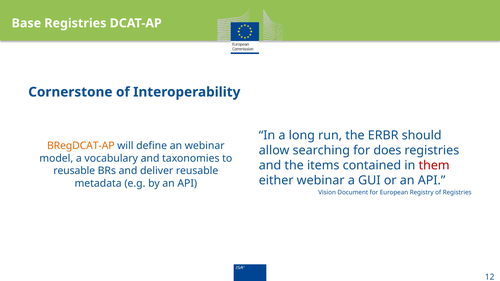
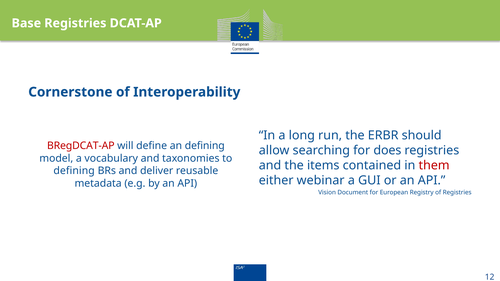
BRegDCAT-AP colour: orange -> red
an webinar: webinar -> defining
reusable at (74, 171): reusable -> defining
